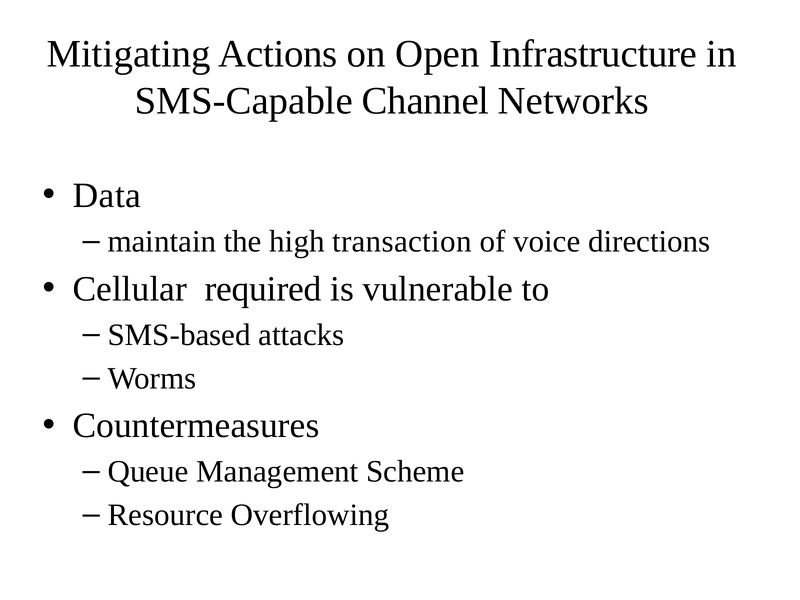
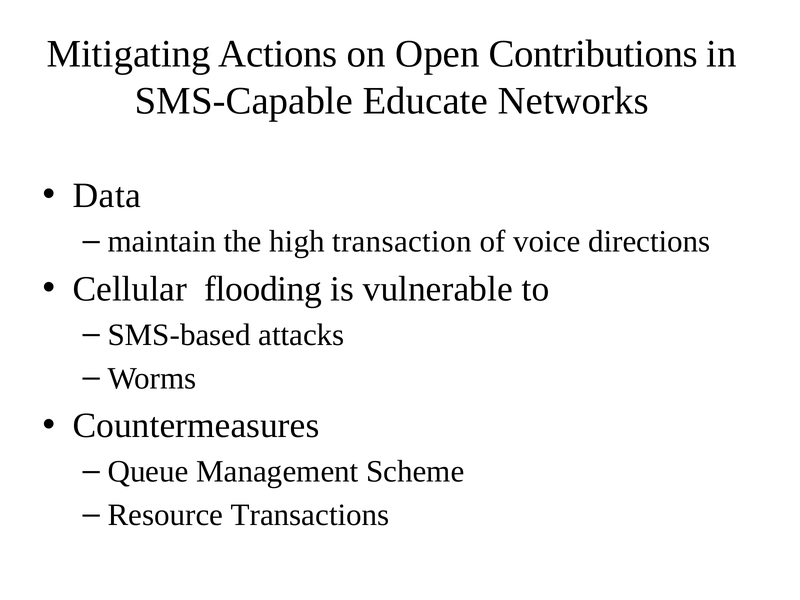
Infrastructure: Infrastructure -> Contributions
Channel: Channel -> Educate
required: required -> flooding
Overflowing: Overflowing -> Transactions
